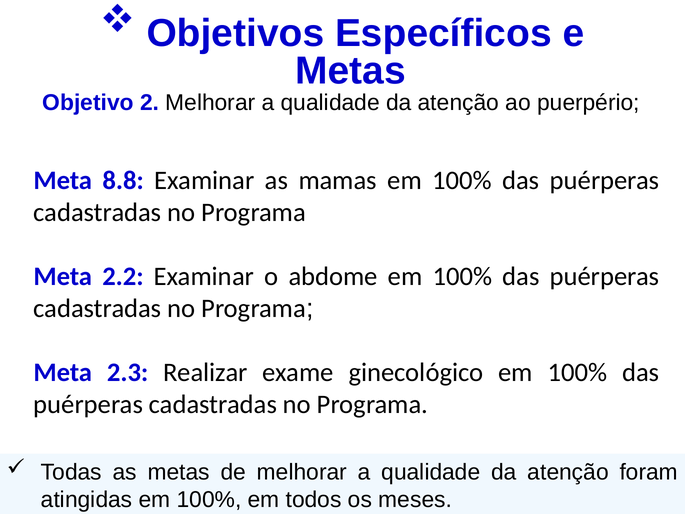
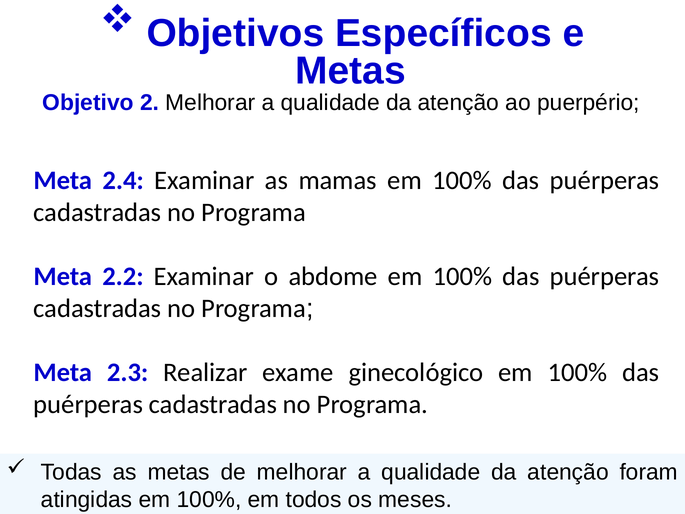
8.8: 8.8 -> 2.4
